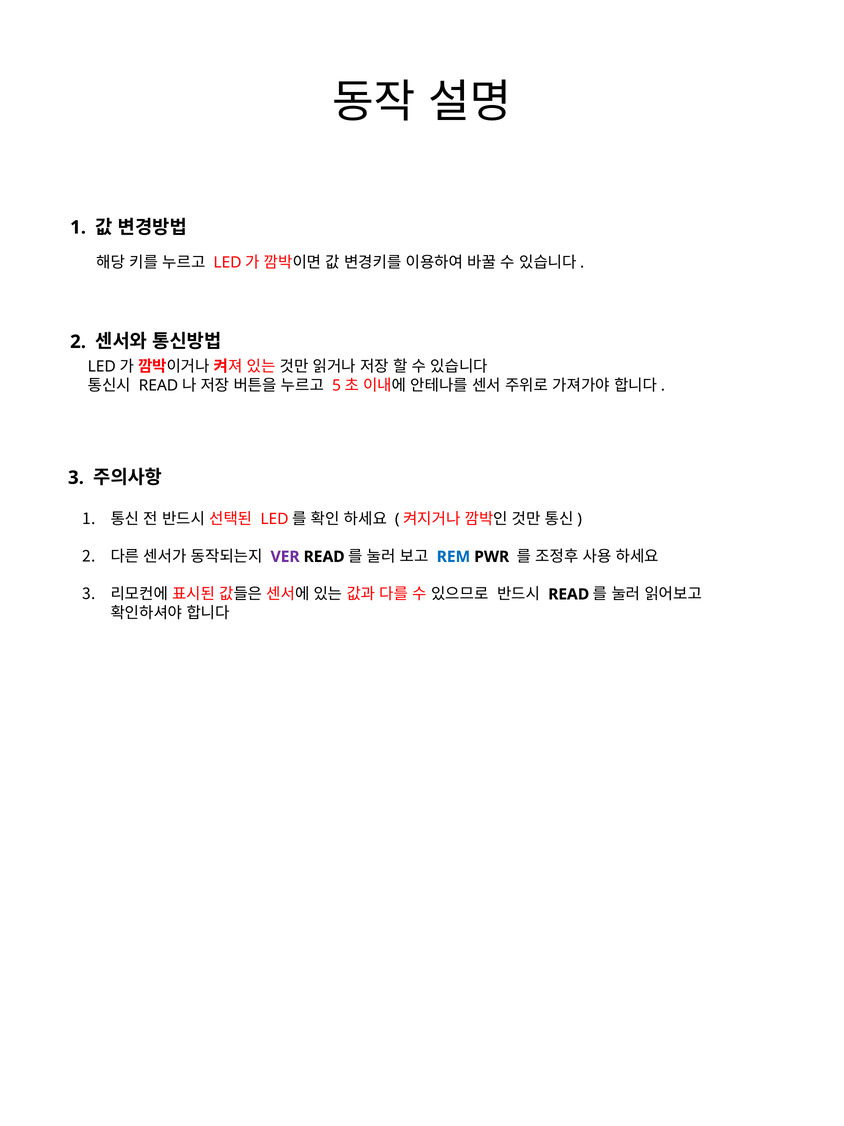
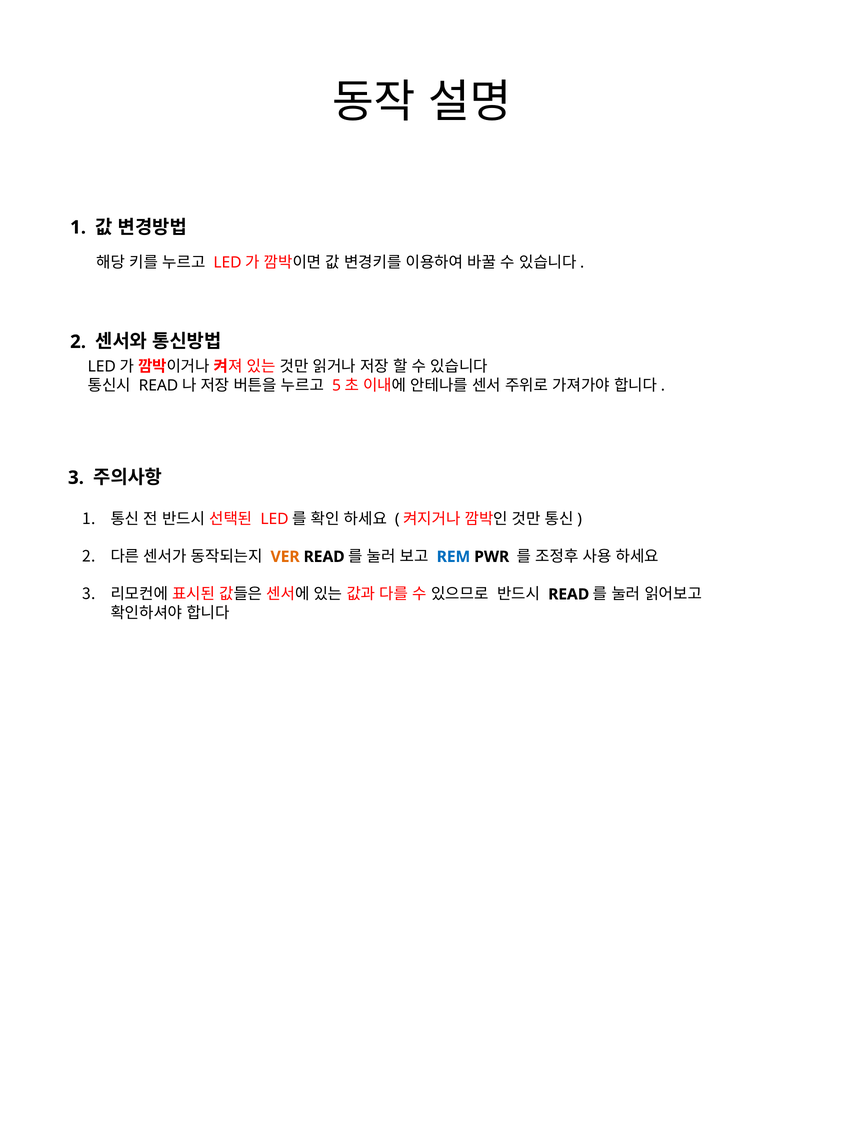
VER colour: purple -> orange
